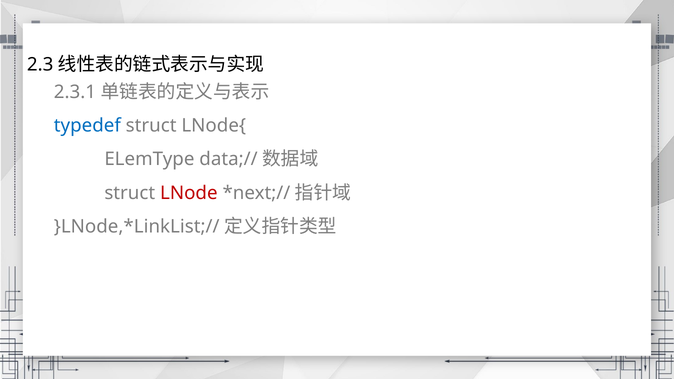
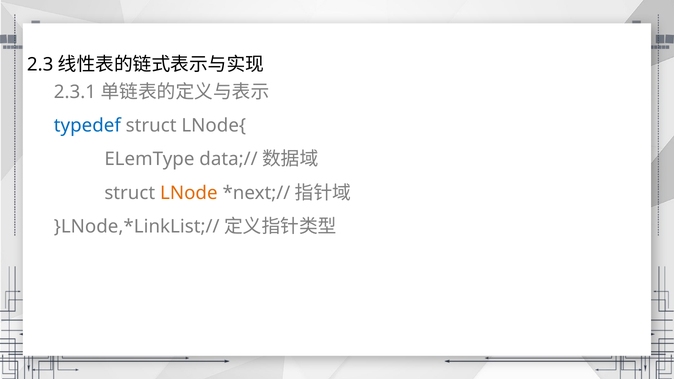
LNode colour: red -> orange
